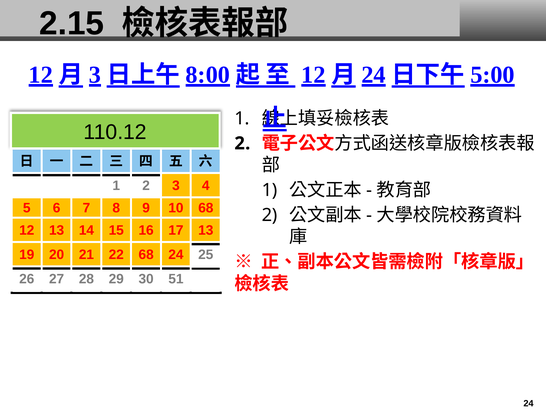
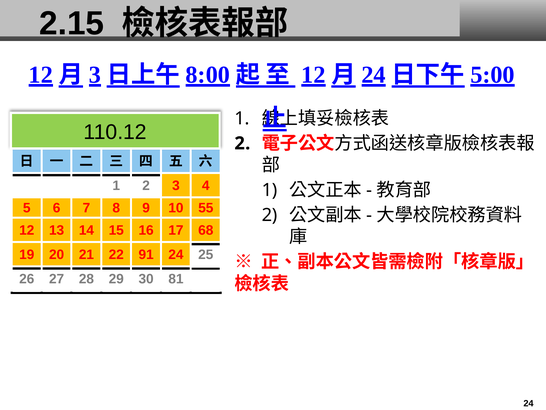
10 68: 68 -> 55
17 13: 13 -> 68
22 68: 68 -> 91
51: 51 -> 81
